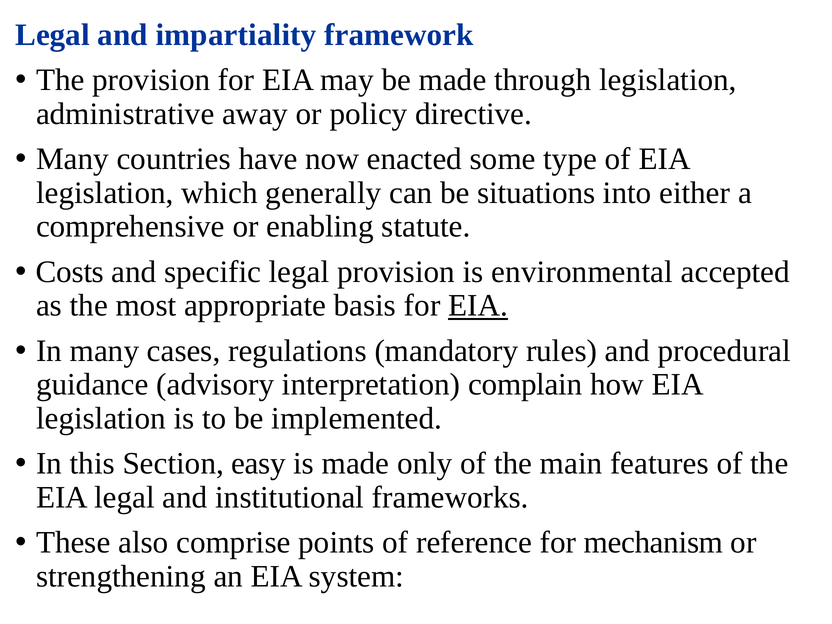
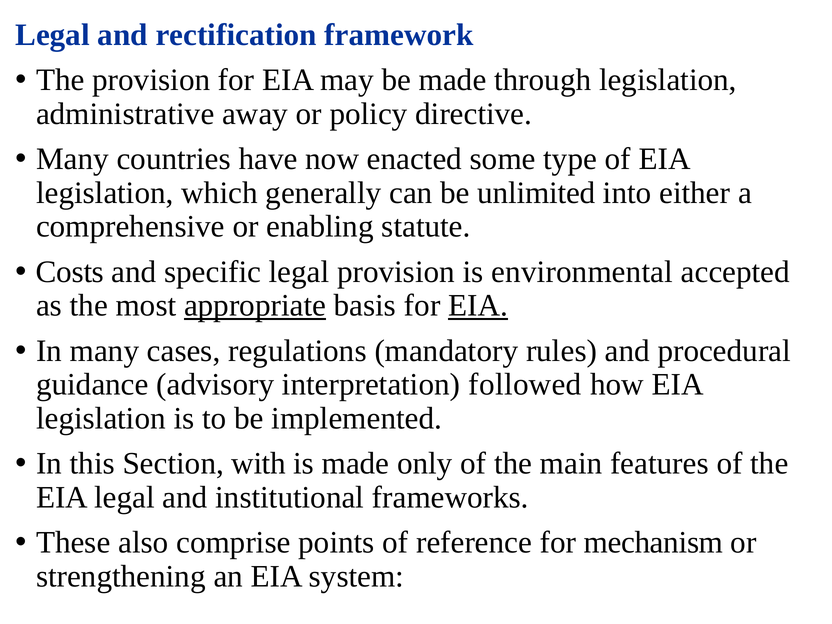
impartiality: impartiality -> rectification
situations: situations -> unlimited
appropriate underline: none -> present
complain: complain -> followed
easy: easy -> with
